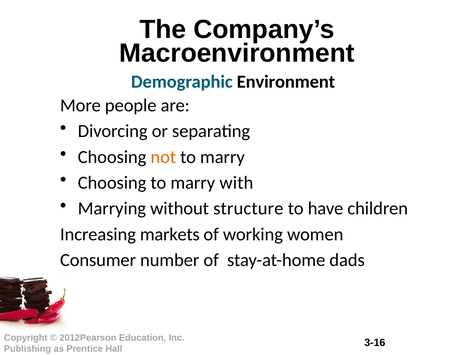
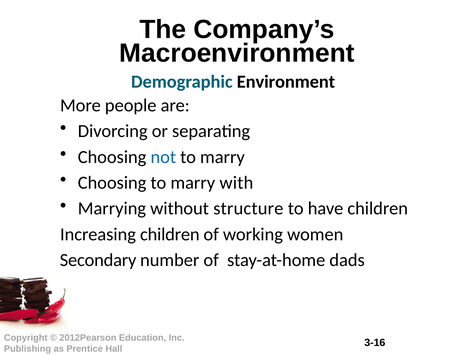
not colour: orange -> blue
Increasing markets: markets -> children
Consumer: Consumer -> Secondary
